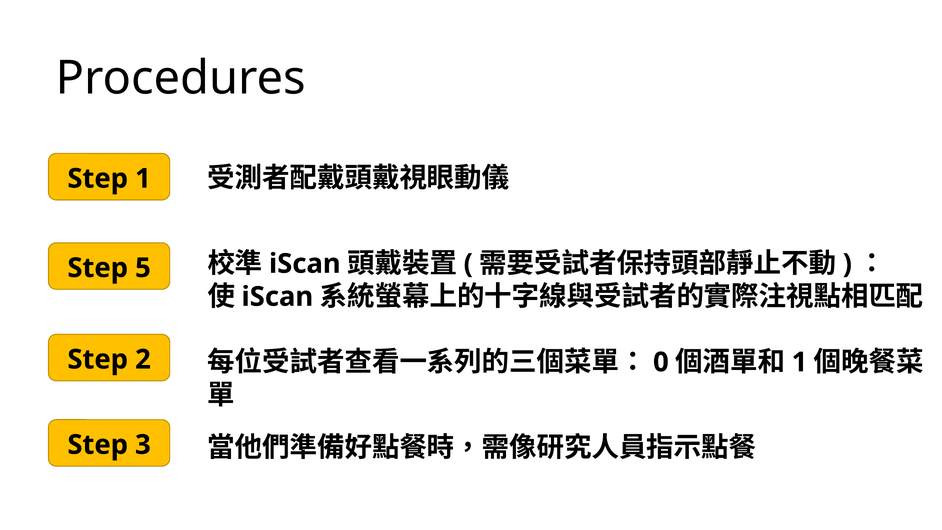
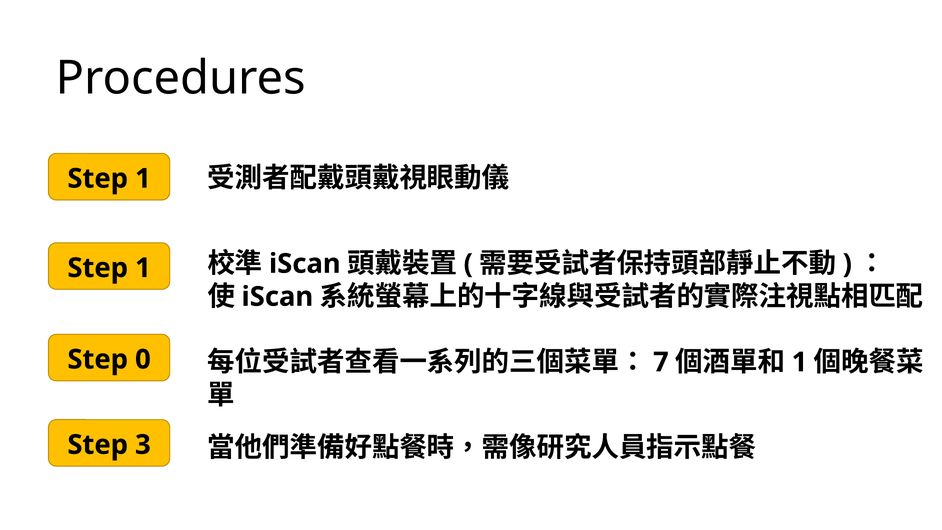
5 at (143, 268): 5 -> 1
2: 2 -> 0
0: 0 -> 7
